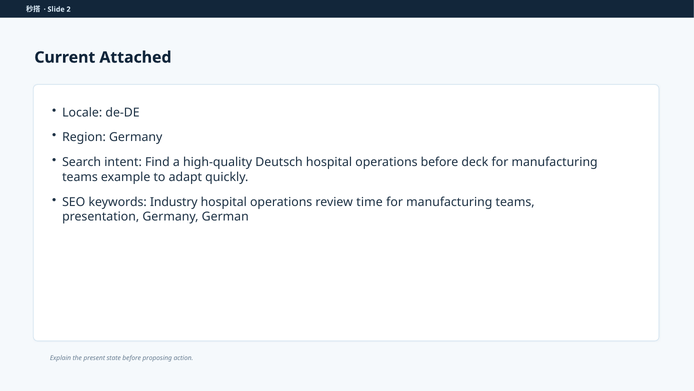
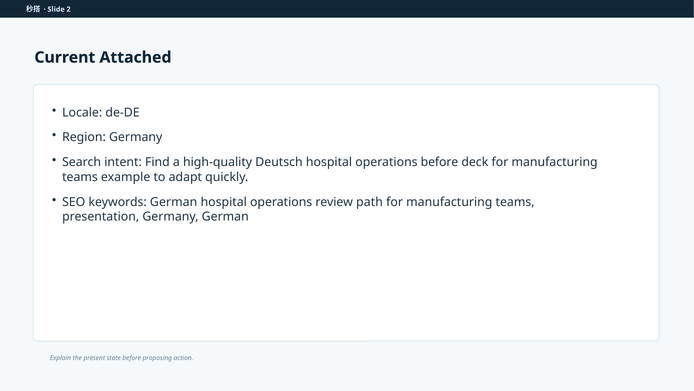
keywords Industry: Industry -> German
time: time -> path
